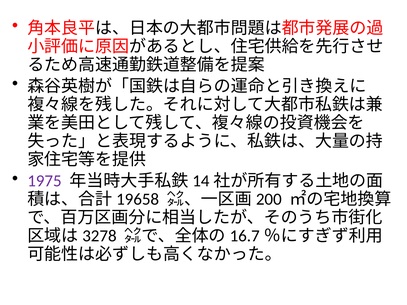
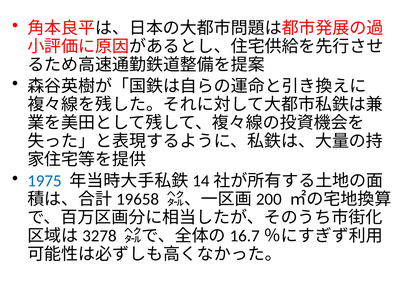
1975 colour: purple -> blue
